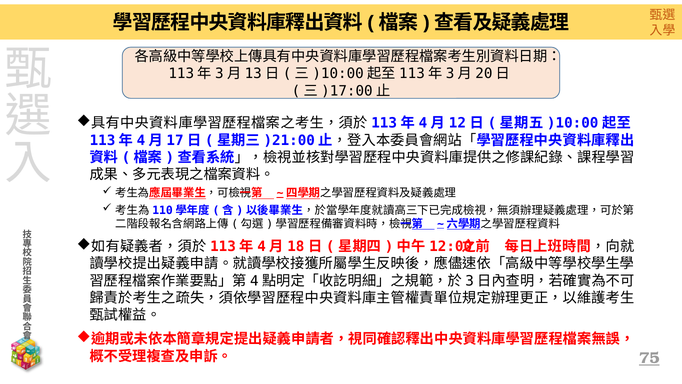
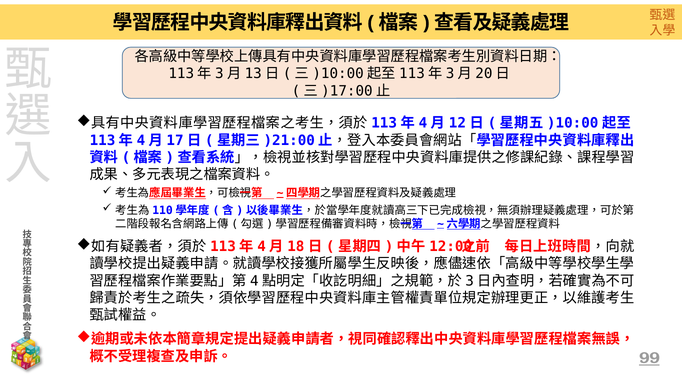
75: 75 -> 99
